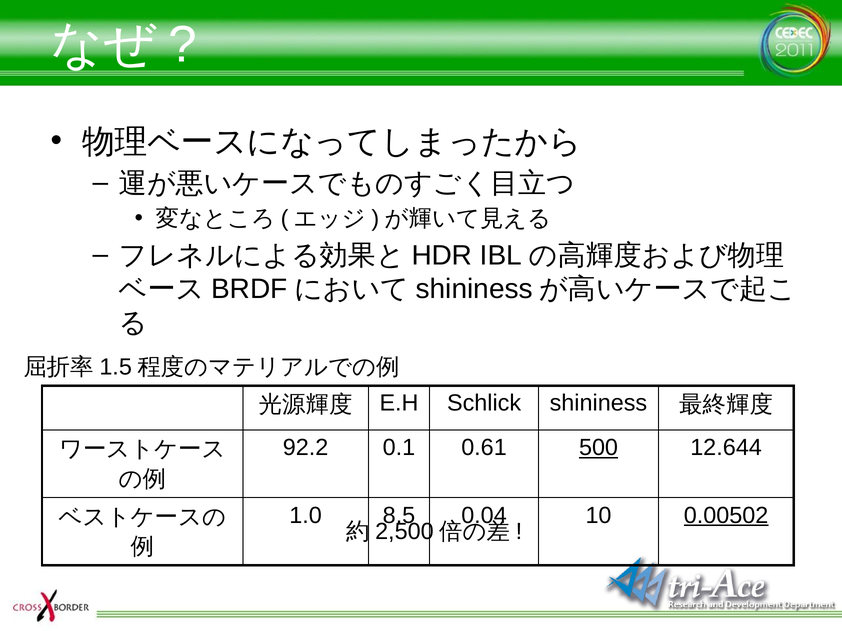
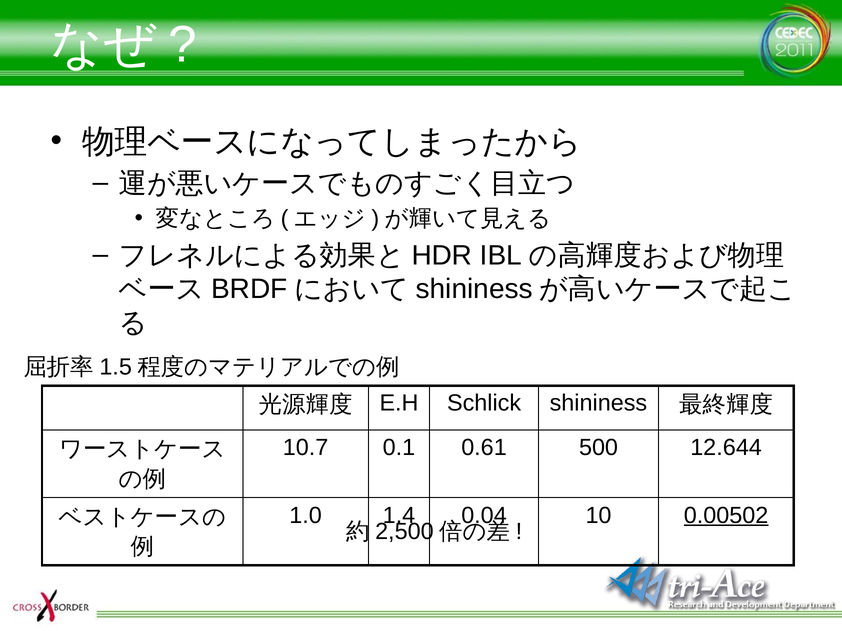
92.2: 92.2 -> 10.7
500 underline: present -> none
8.5: 8.5 -> 1.4
